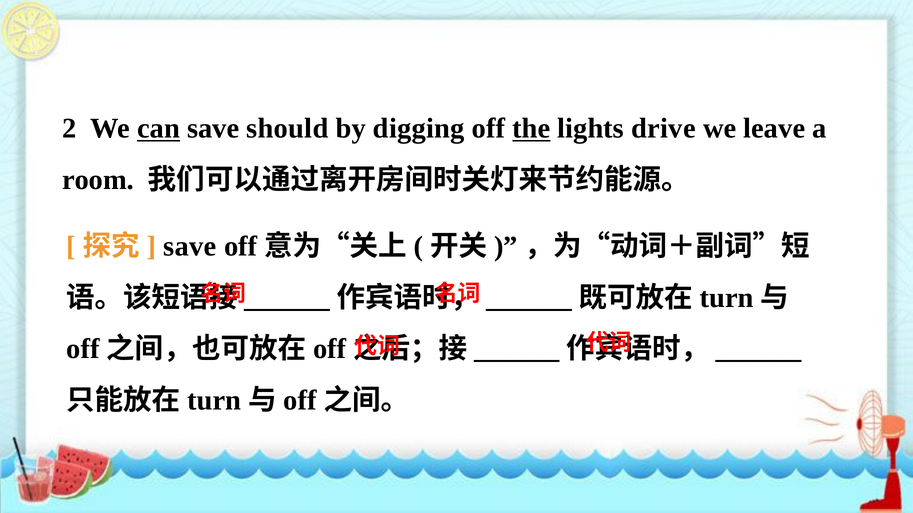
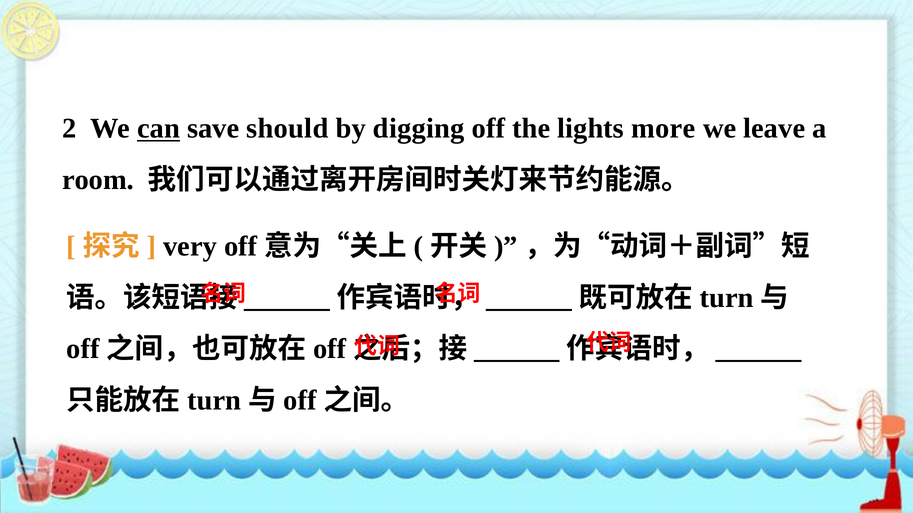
the underline: present -> none
drive: drive -> more
save at (190, 247): save -> very
